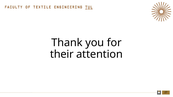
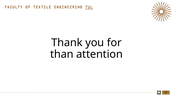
their: their -> than
